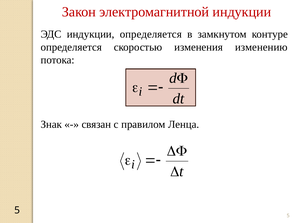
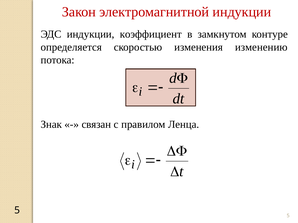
индукции определяется: определяется -> коэффициент
